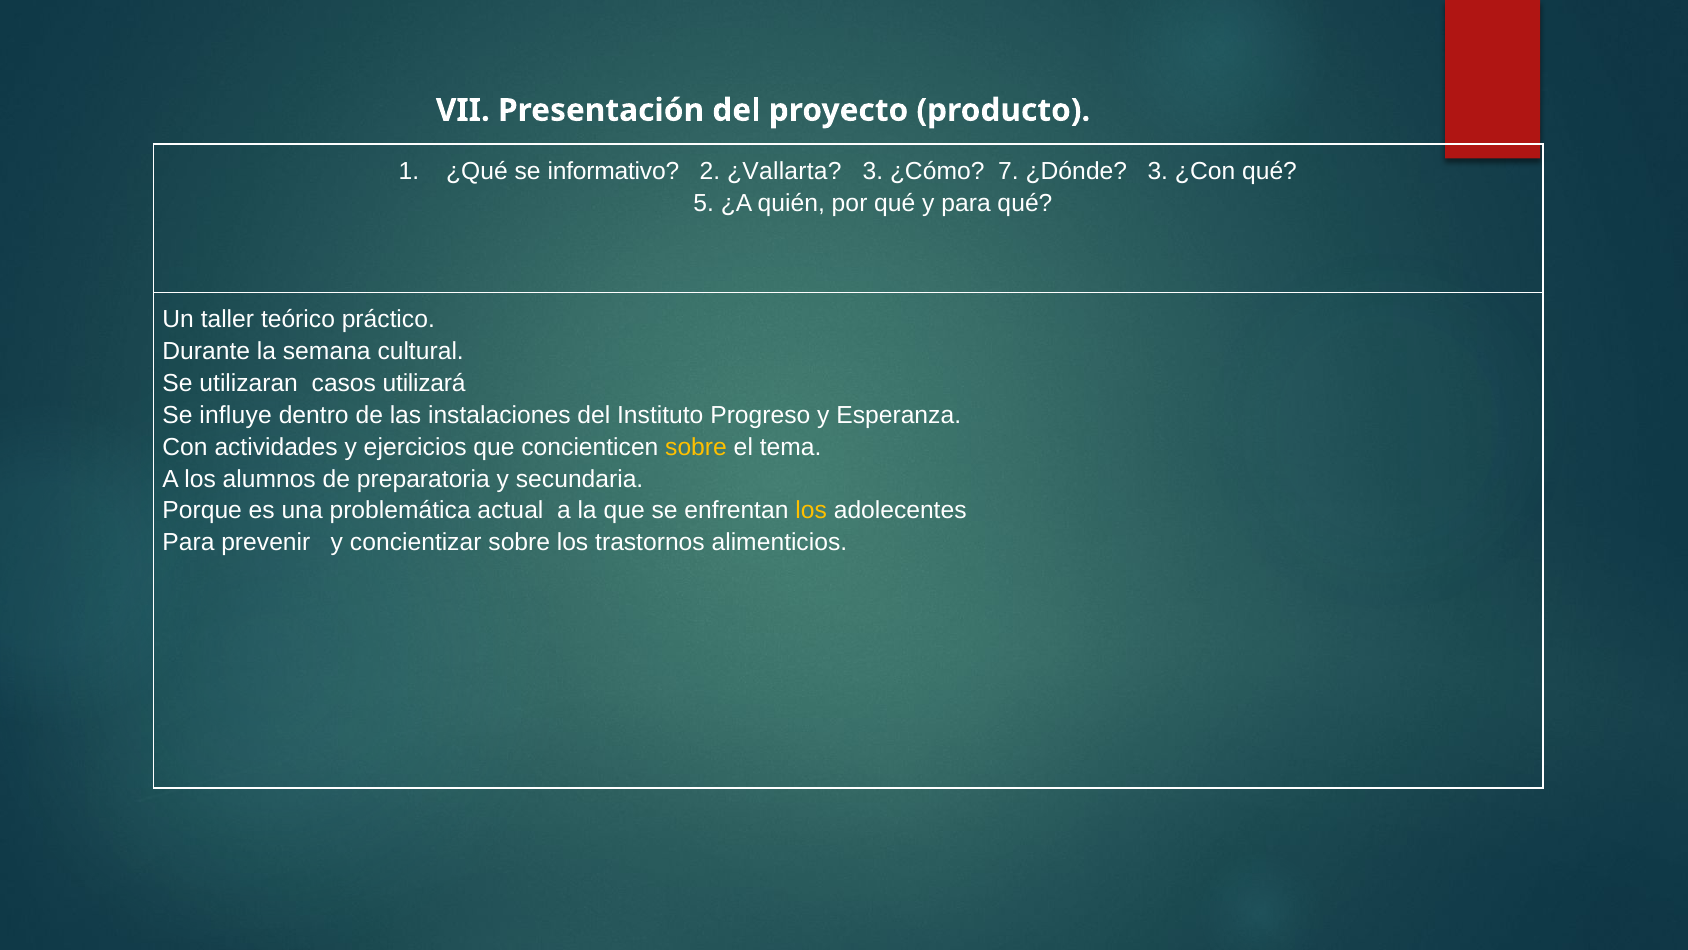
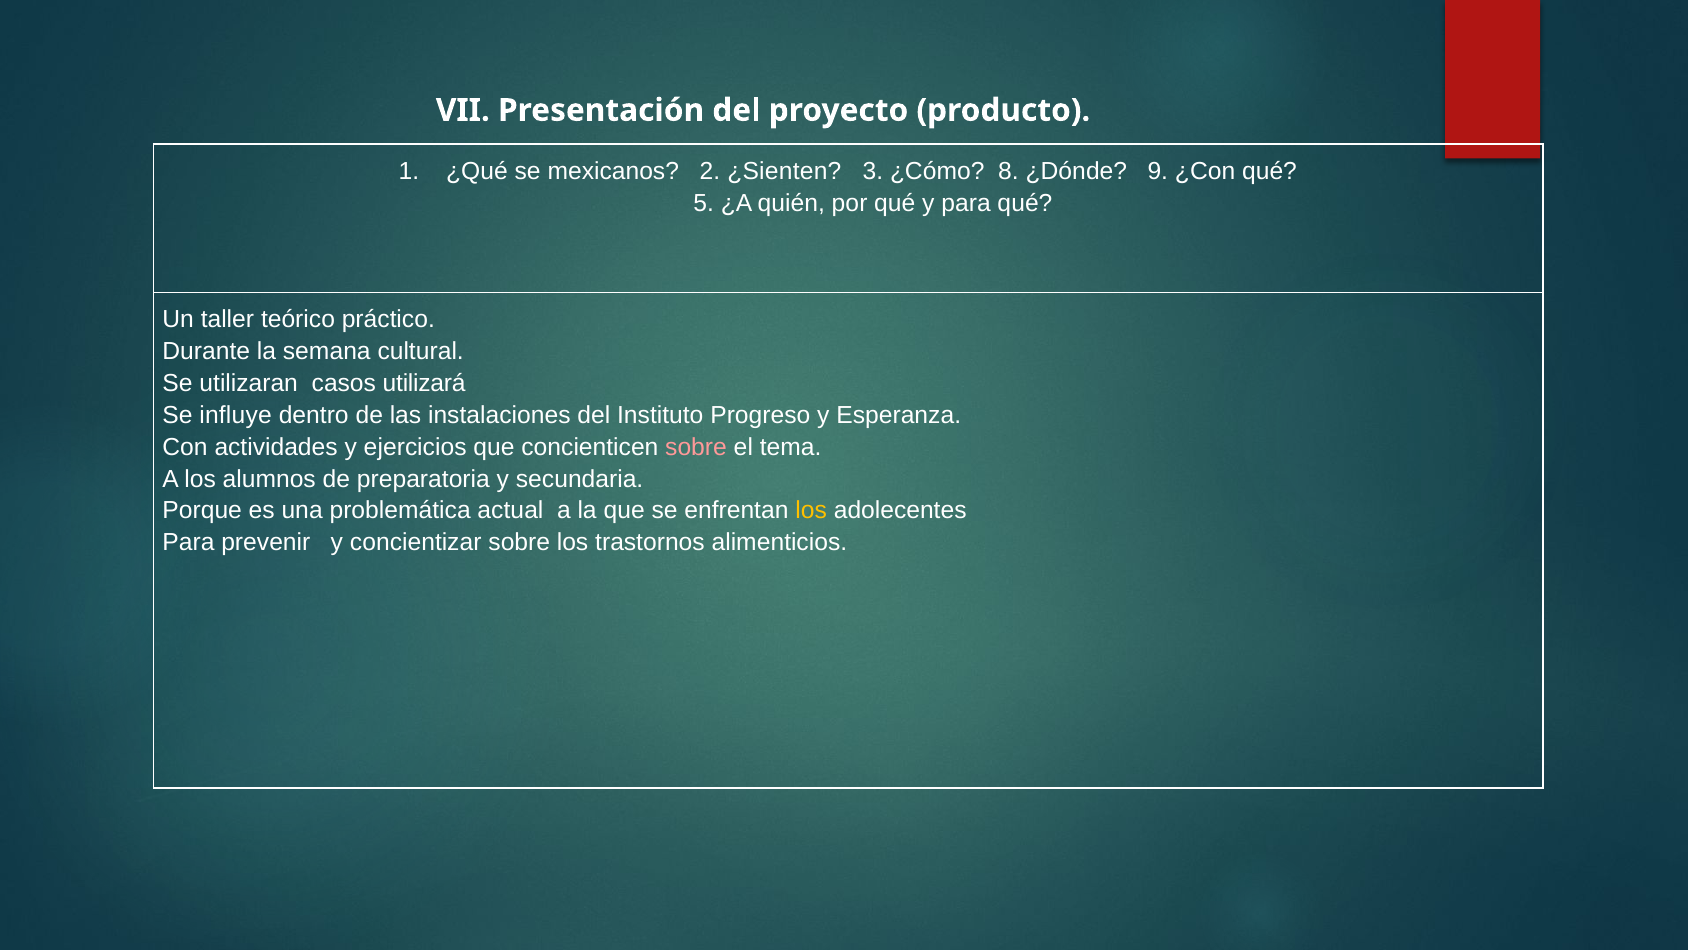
informativo: informativo -> mexicanos
¿Vallarta: ¿Vallarta -> ¿Sienten
7: 7 -> 8
¿Dónde 3: 3 -> 9
sobre at (696, 447) colour: yellow -> pink
